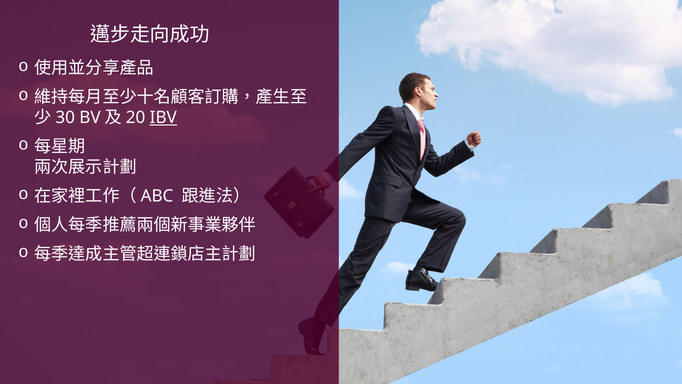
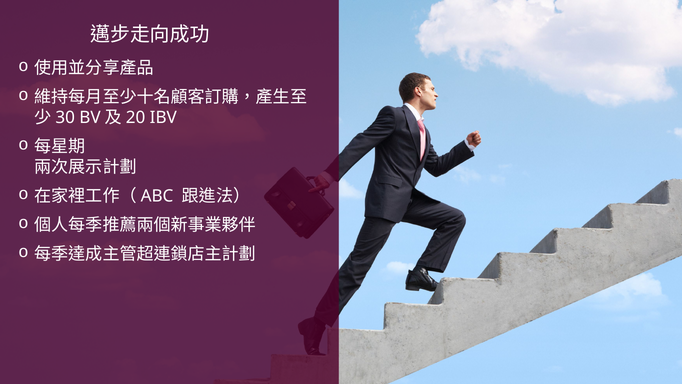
IBV underline: present -> none
